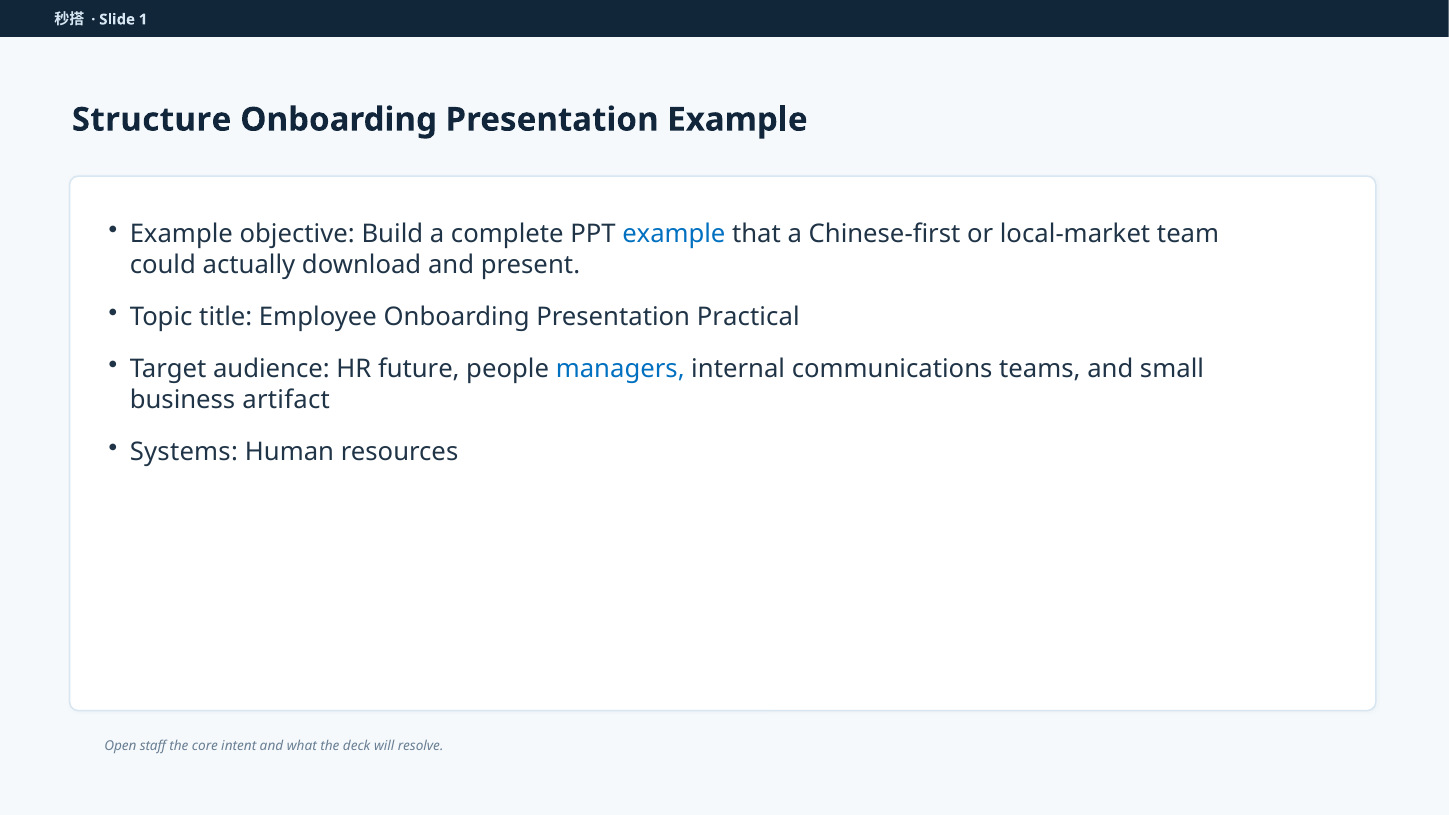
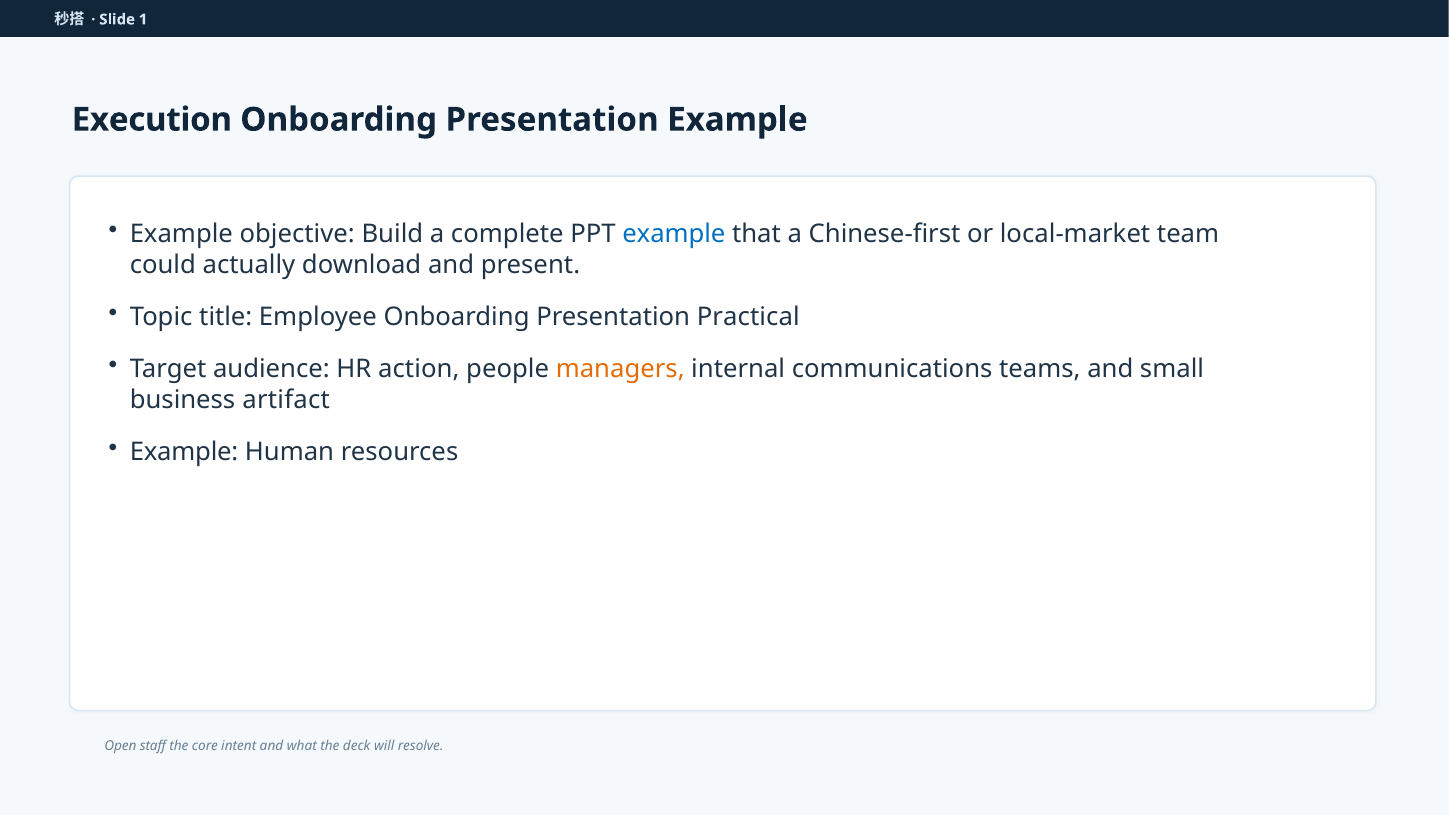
Structure: Structure -> Execution
future: future -> action
managers colour: blue -> orange
Systems at (184, 452): Systems -> Example
